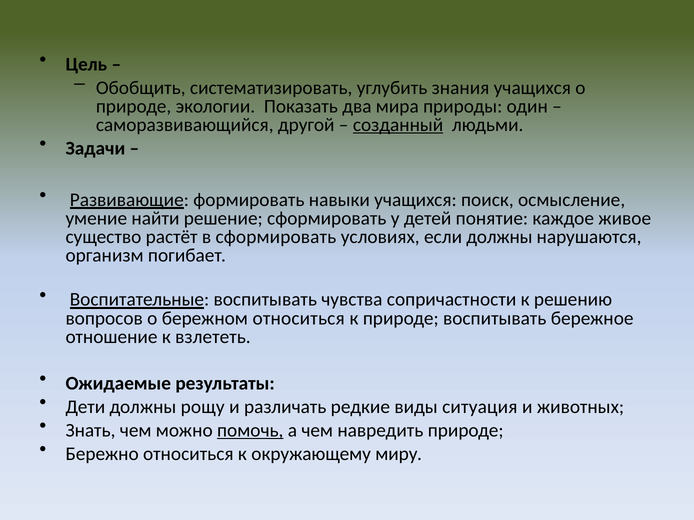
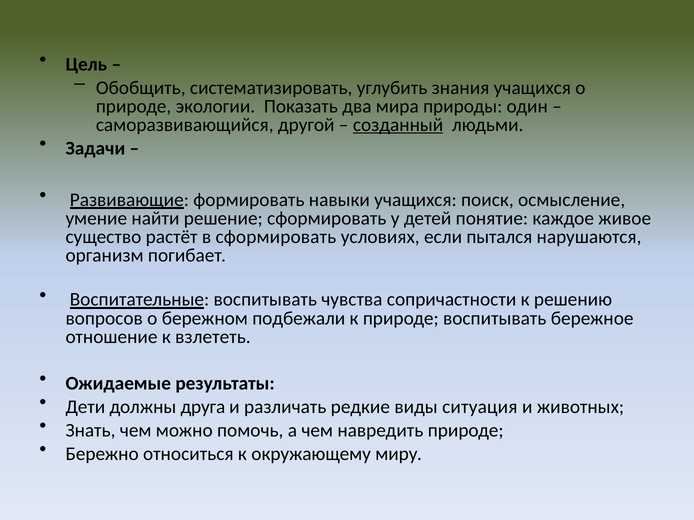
если должны: должны -> пытался
бережном относиться: относиться -> подбежали
рощу: рощу -> друга
помочь underline: present -> none
